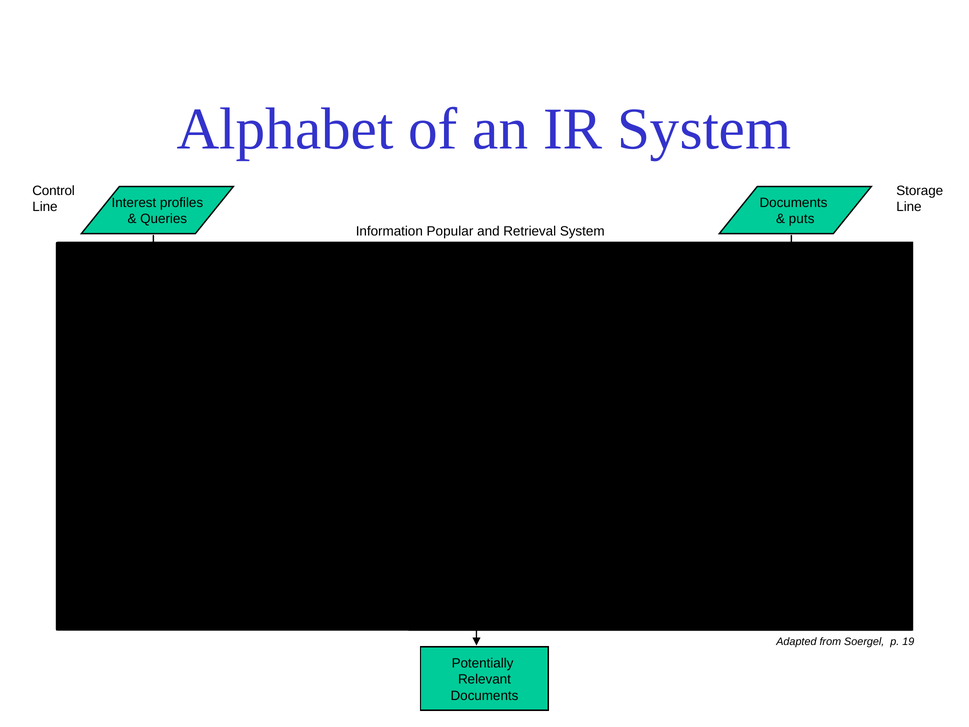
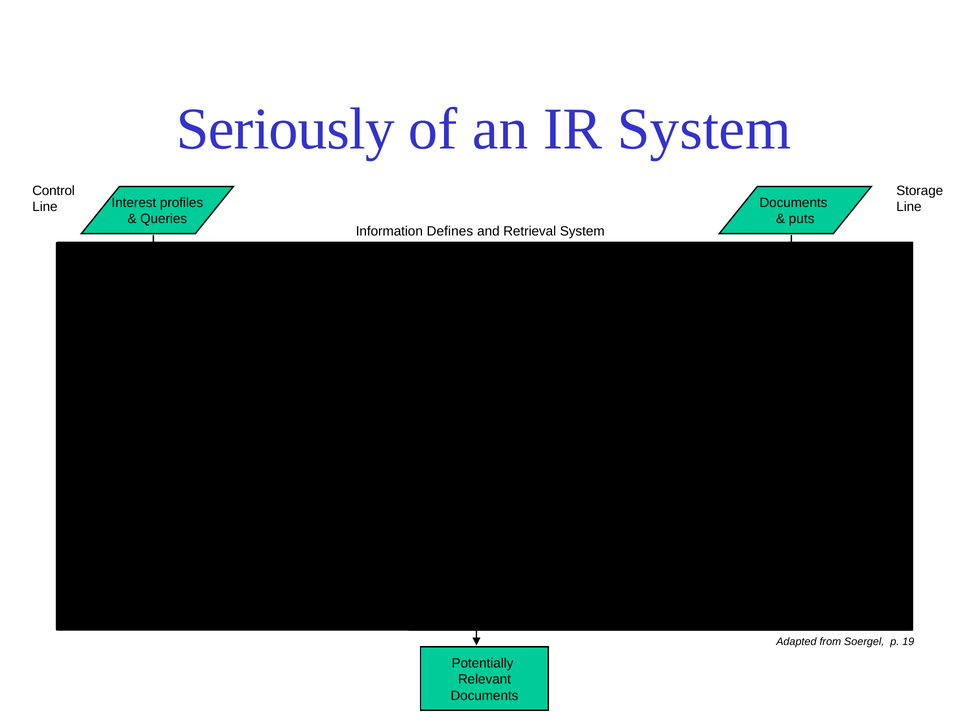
Alphabet: Alphabet -> Seriously
Popular: Popular -> Defines
